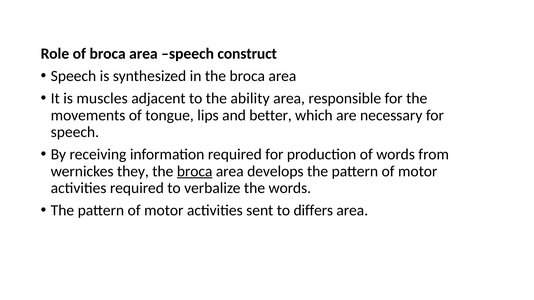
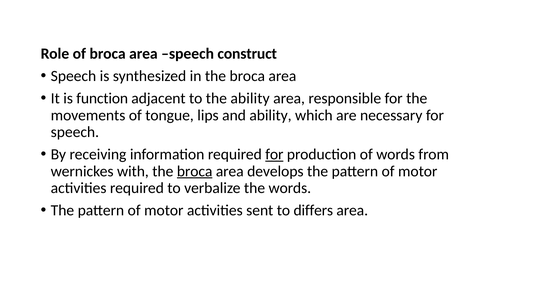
muscles: muscles -> function
and better: better -> ability
for at (274, 155) underline: none -> present
they: they -> with
